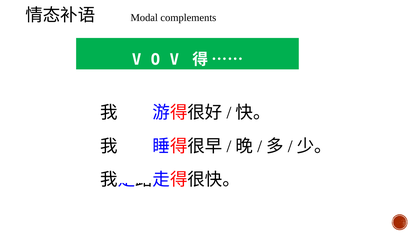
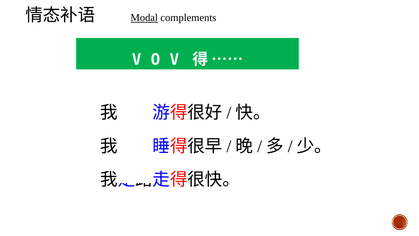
Modal underline: none -> present
